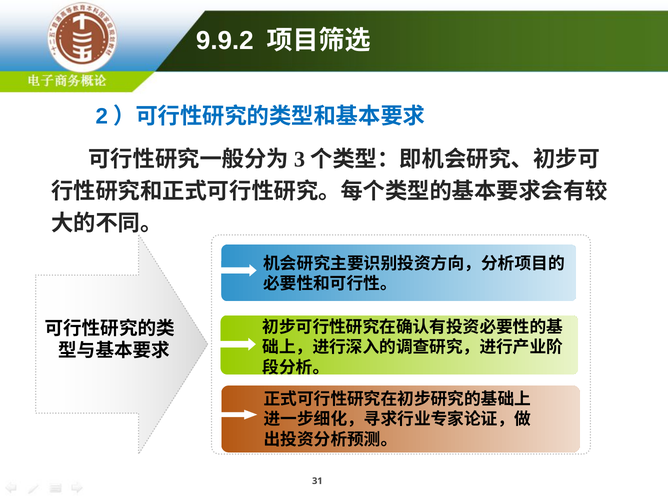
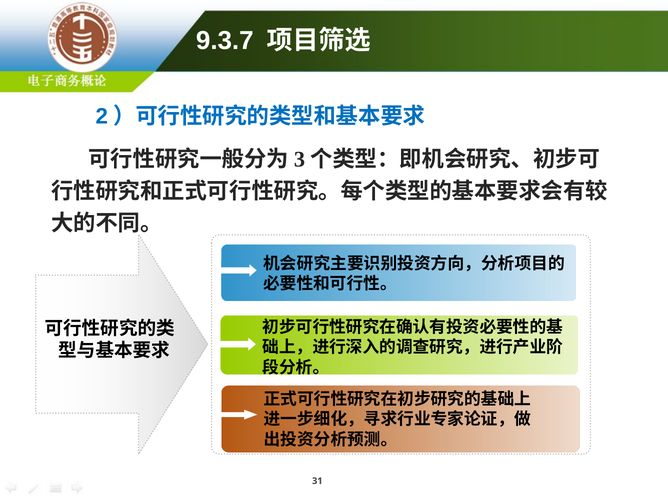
9.9.2: 9.9.2 -> 9.3.7
